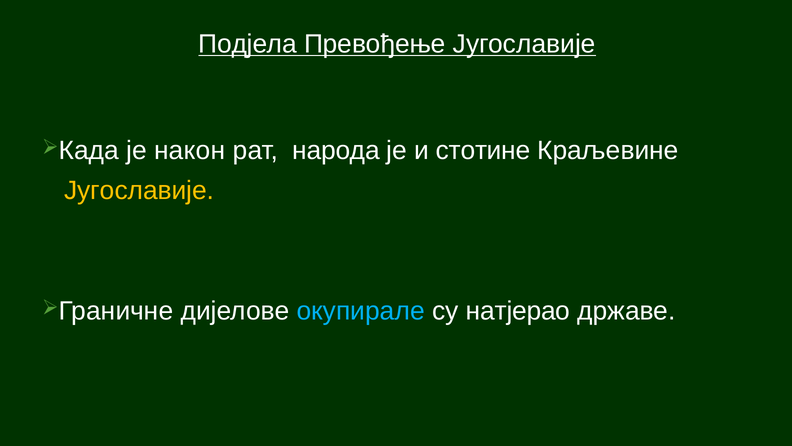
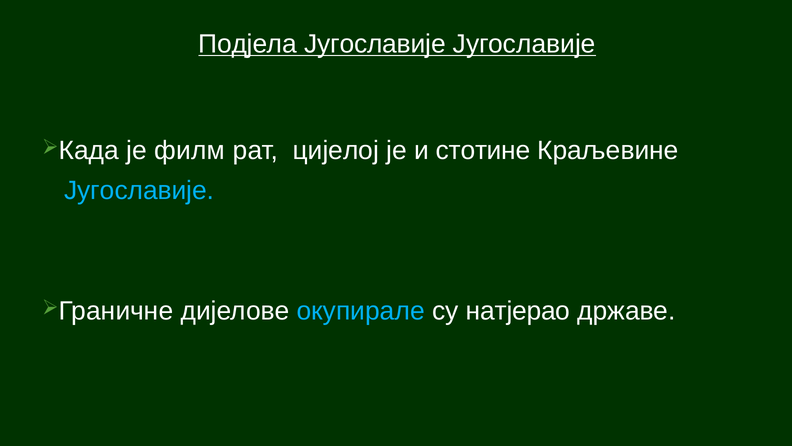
Подјела Превођење: Превођење -> Југославије
након: након -> филм
народа: народа -> цијелој
Југославије at (139, 191) colour: yellow -> light blue
